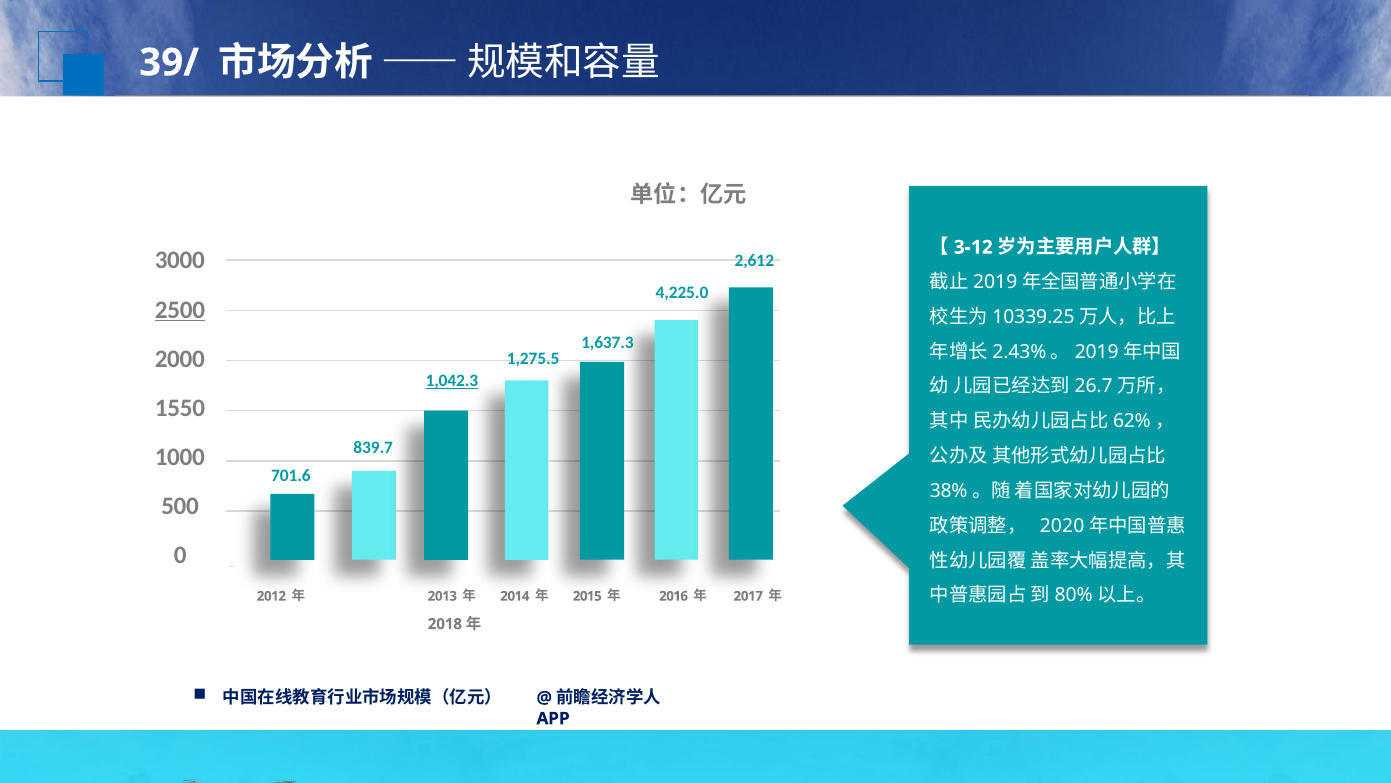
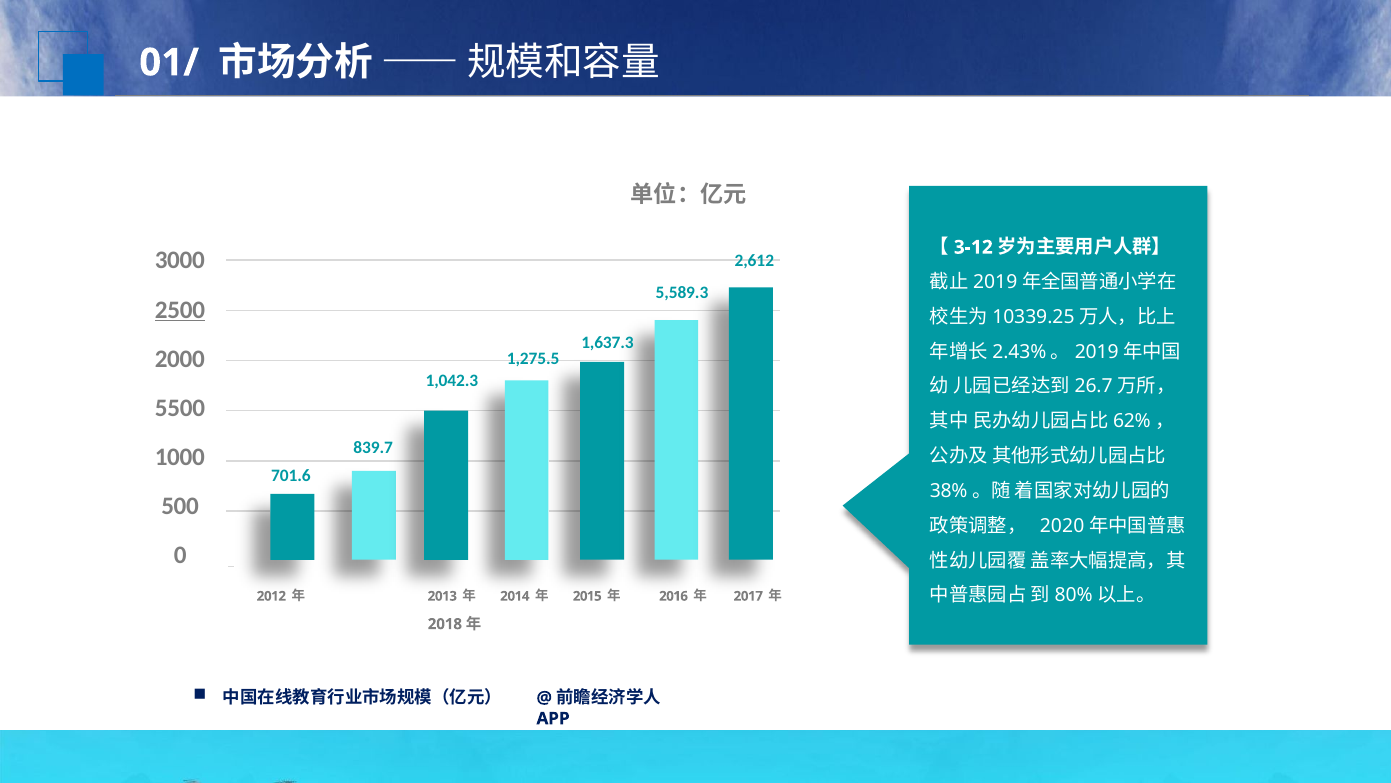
39/: 39/ -> 01/
4,225.0: 4,225.0 -> 5,589.3
1,042.3 underline: present -> none
1550: 1550 -> 5500
